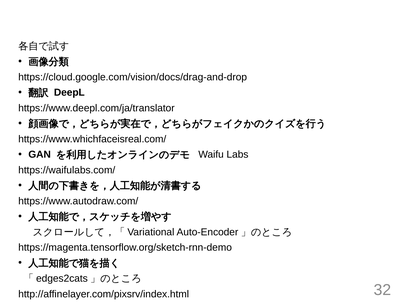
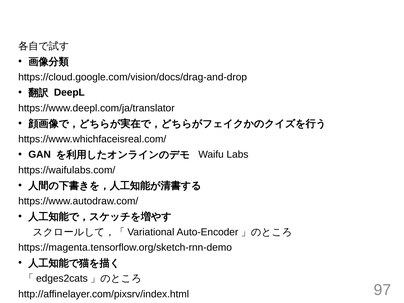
32: 32 -> 97
